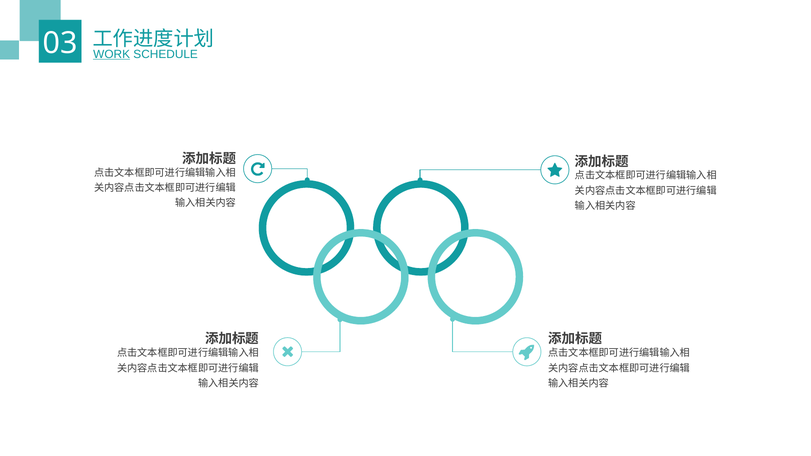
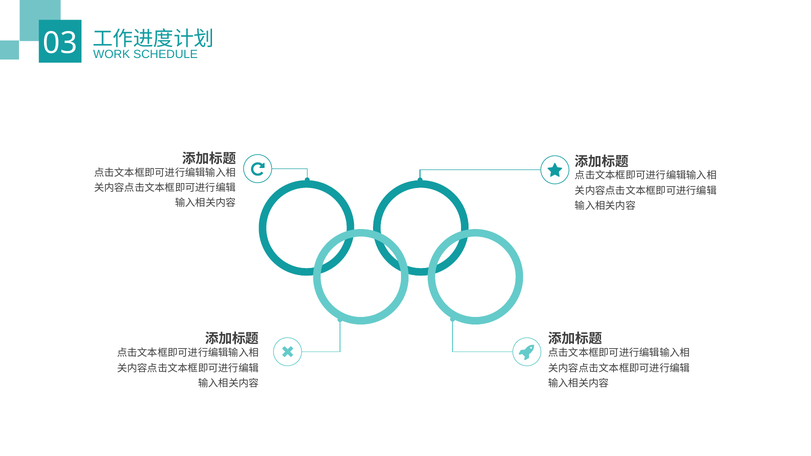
WORK underline: present -> none
